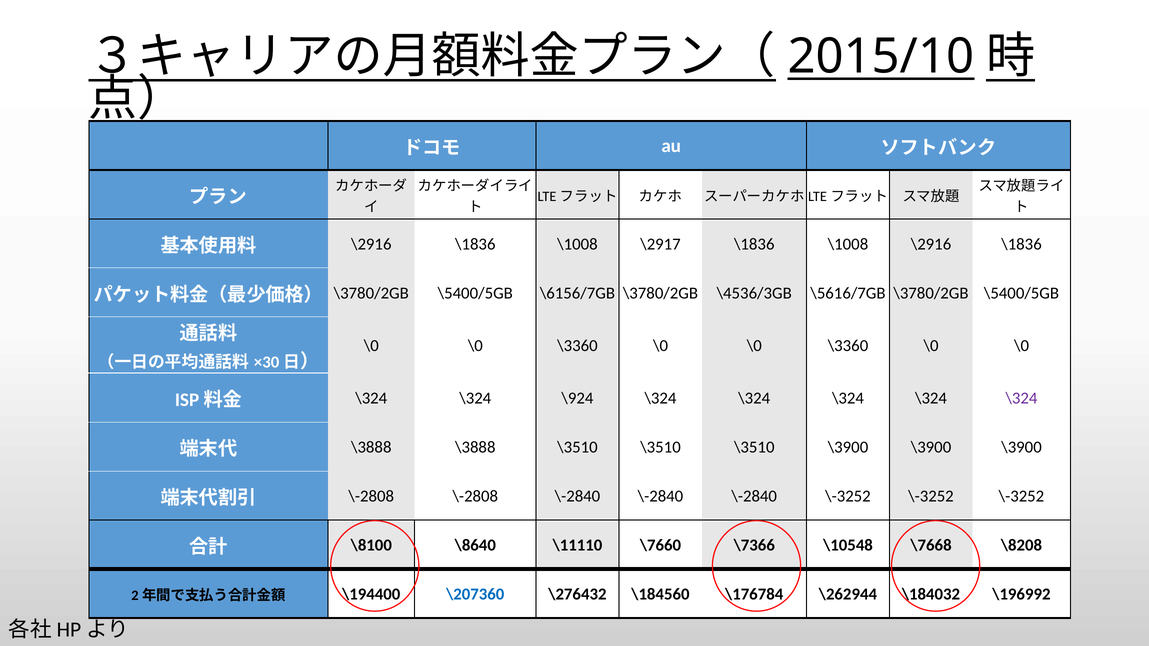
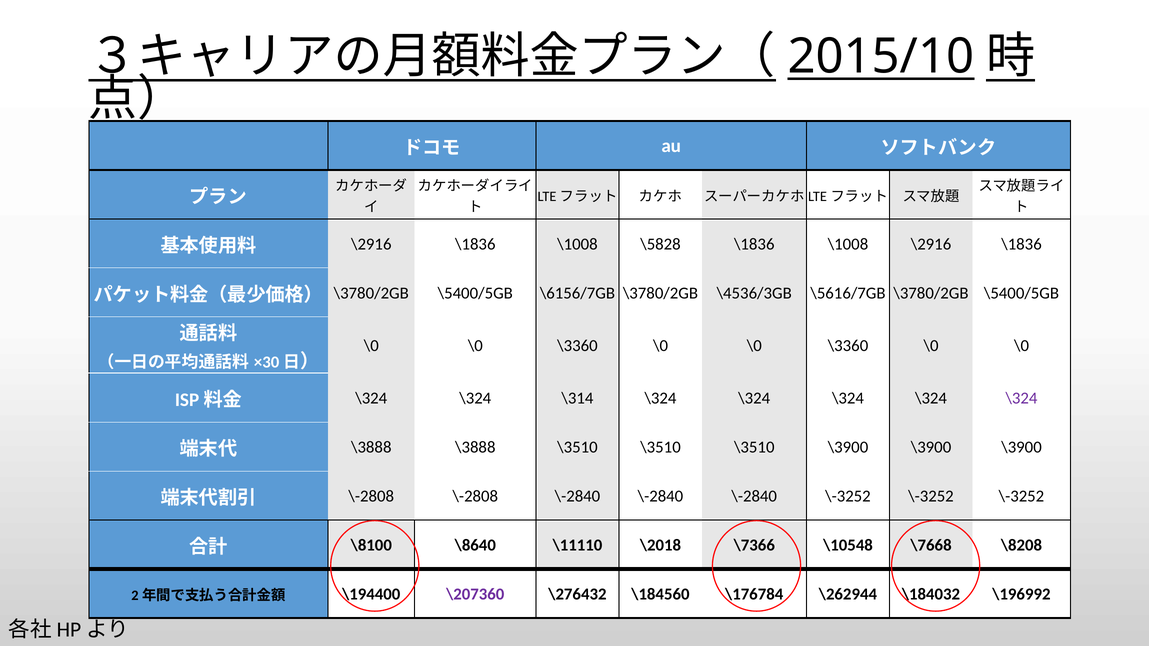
\2917: \2917 -> \5828
\924: \924 -> \314
\7660: \7660 -> \2018
\207360 colour: blue -> purple
